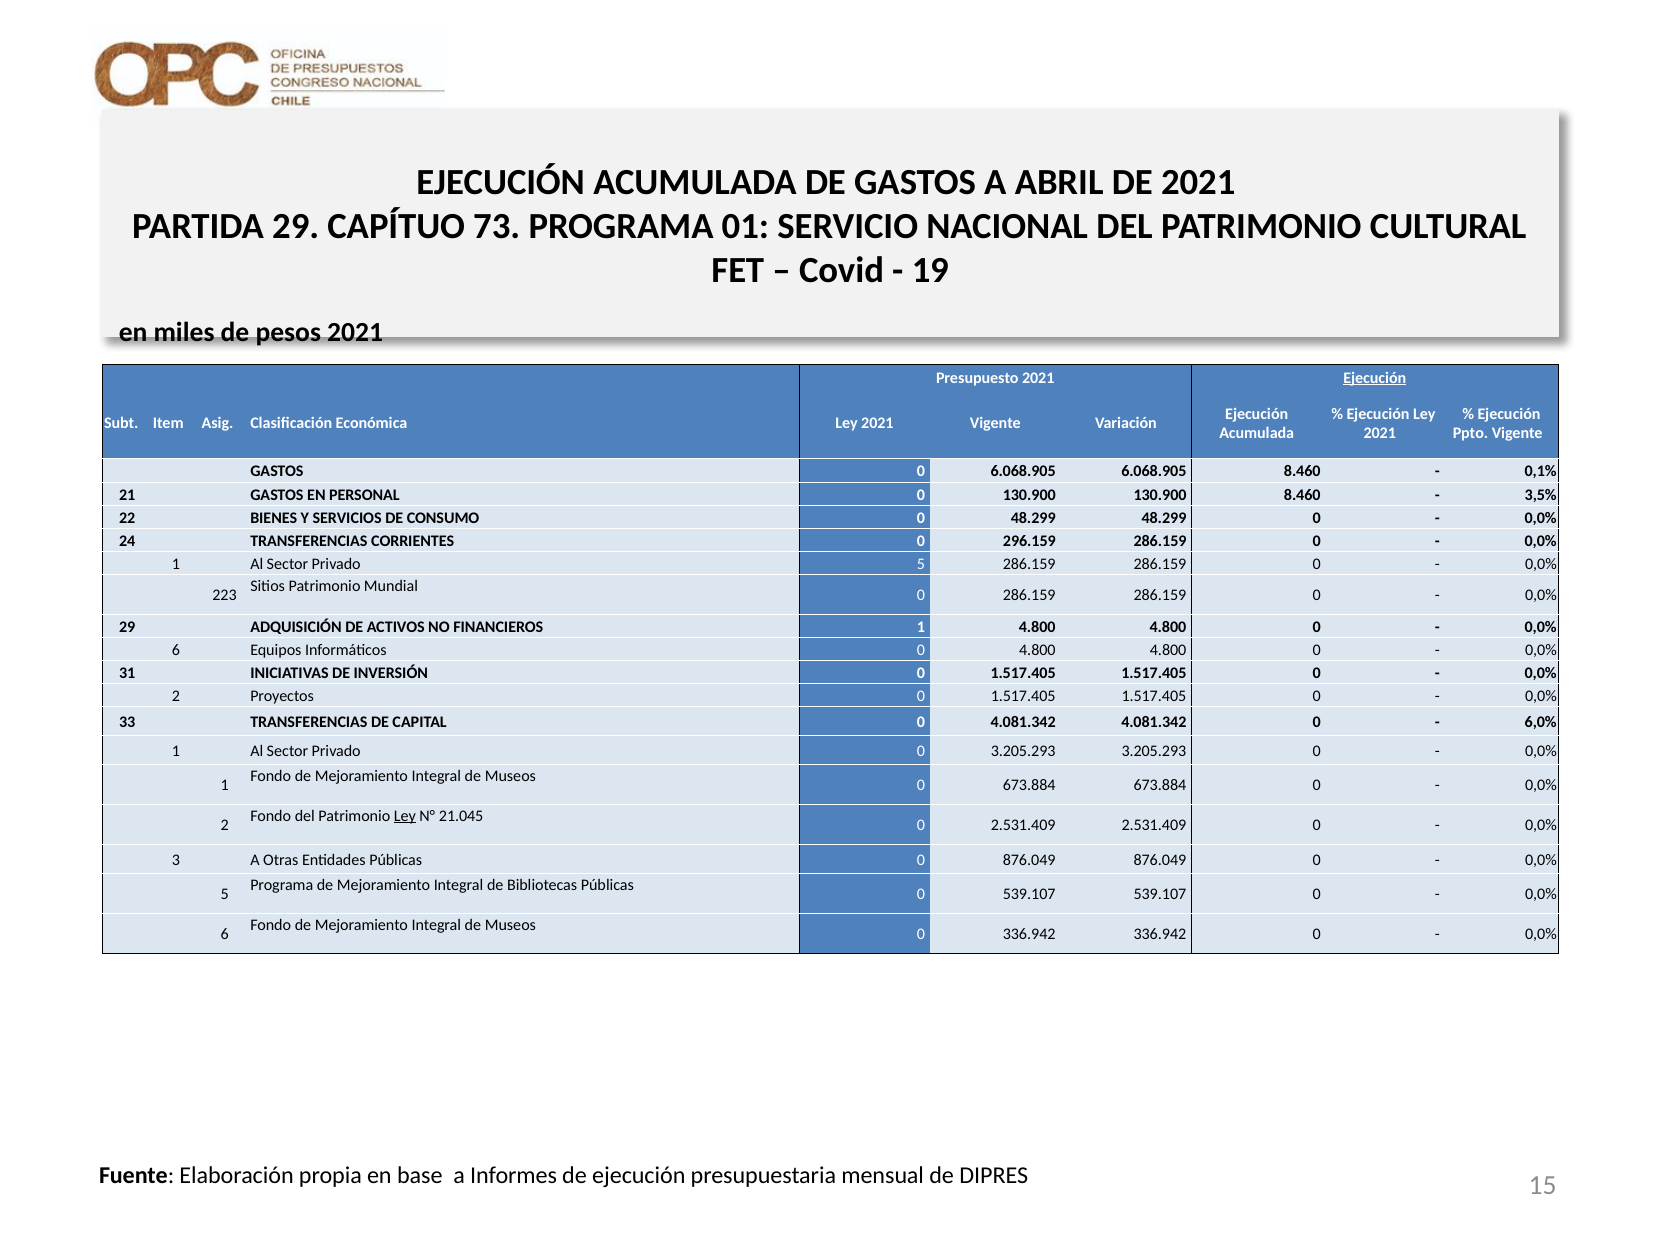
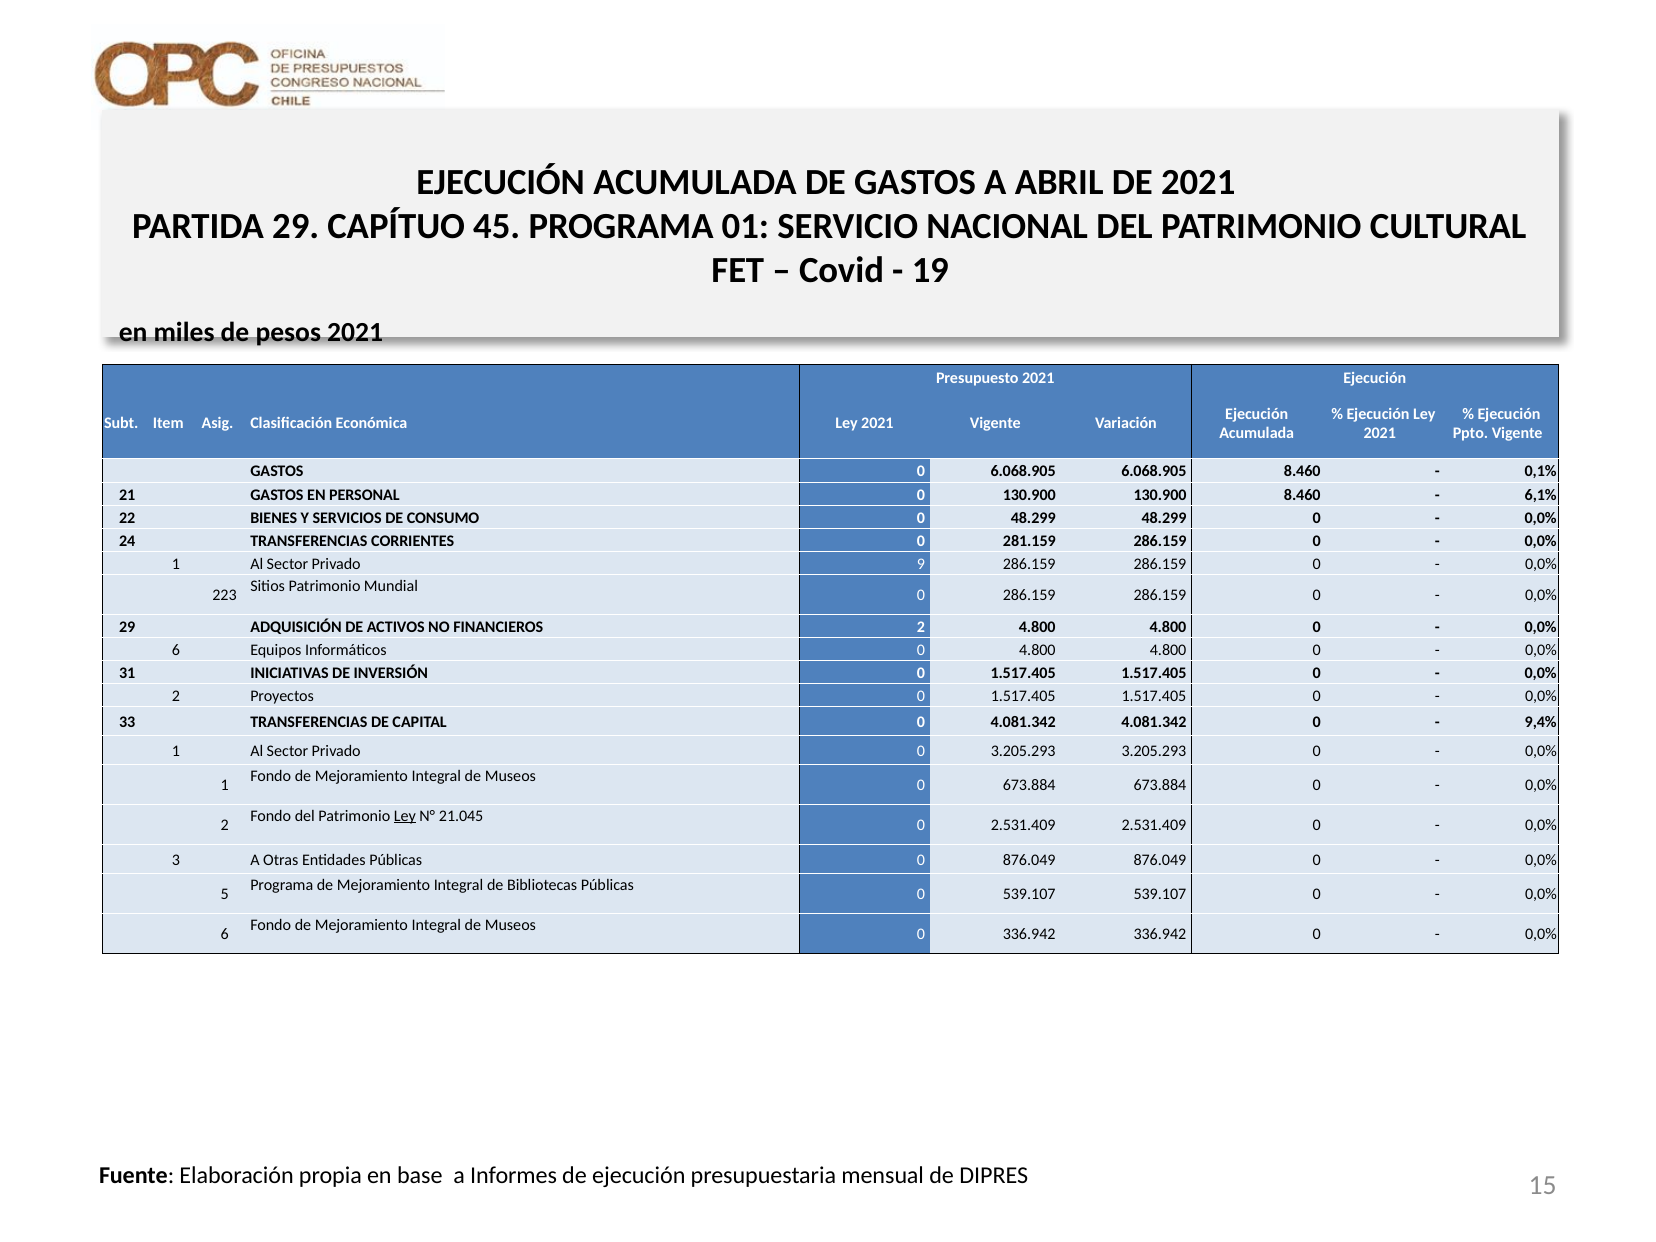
73: 73 -> 45
Ejecución at (1375, 378) underline: present -> none
3,5%: 3,5% -> 6,1%
296.159: 296.159 -> 281.159
Privado 5: 5 -> 9
FINANCIEROS 1: 1 -> 2
6,0%: 6,0% -> 9,4%
